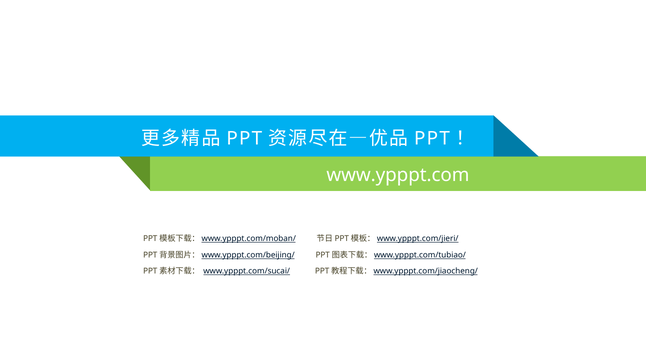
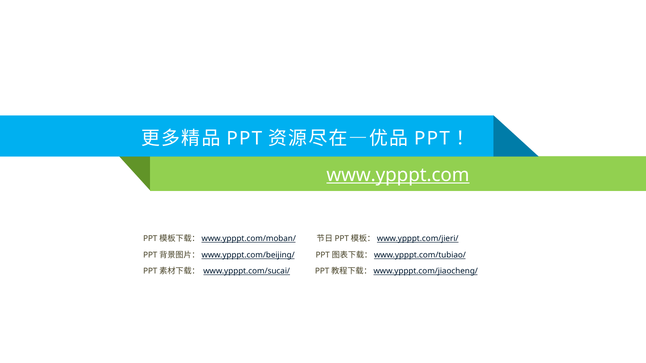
www.ypppt.com underline: none -> present
